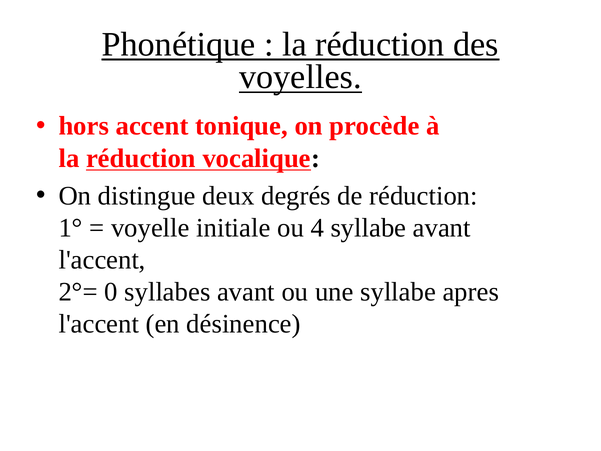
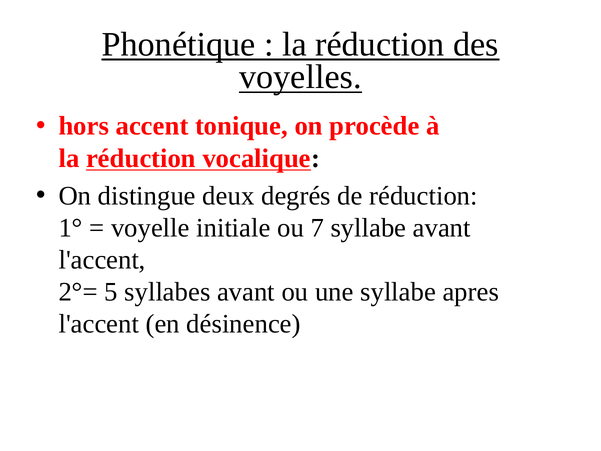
4: 4 -> 7
0: 0 -> 5
